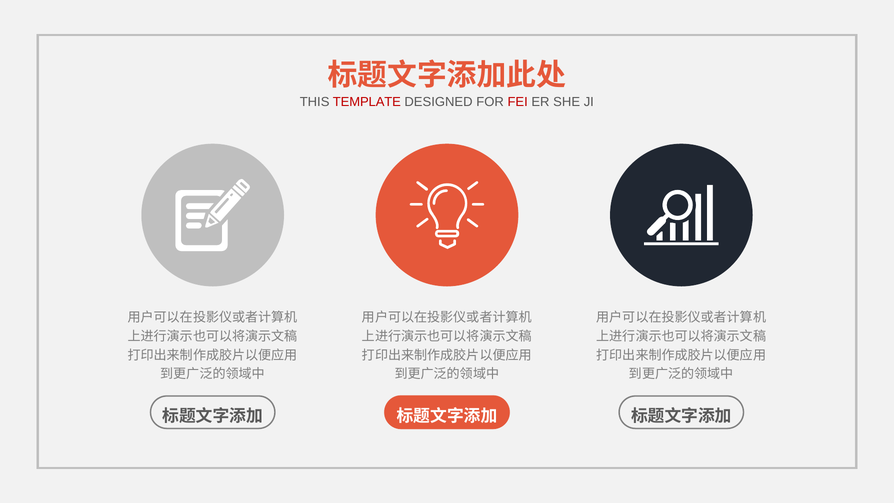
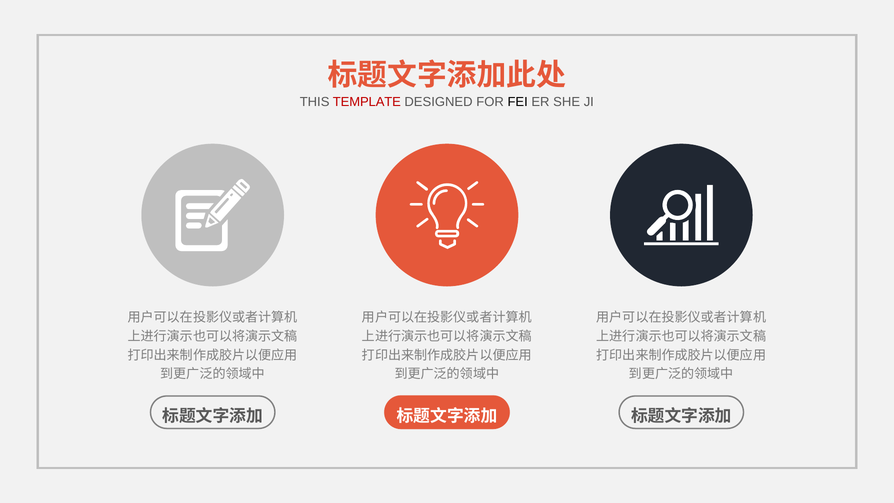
FEI colour: red -> black
